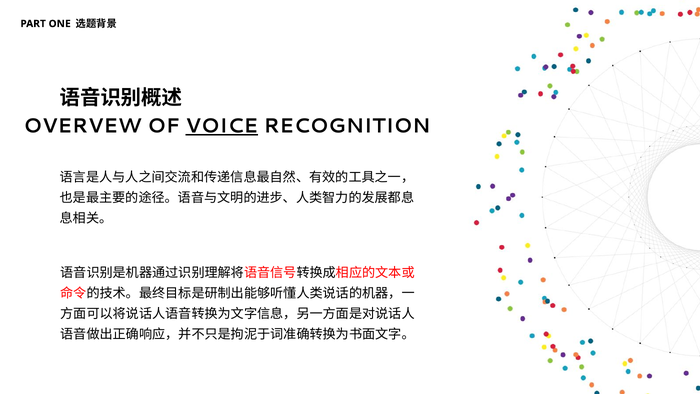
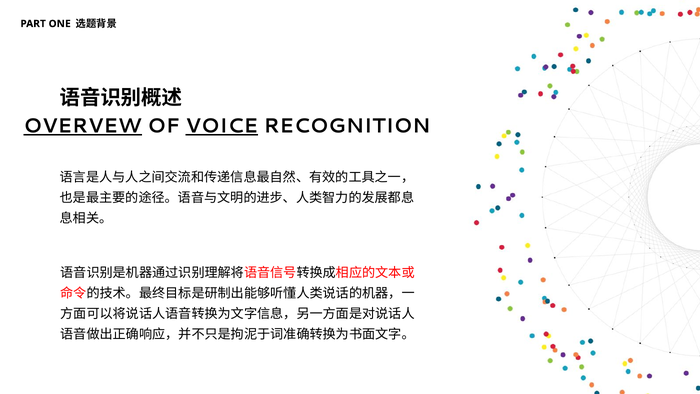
OVERVEW underline: none -> present
